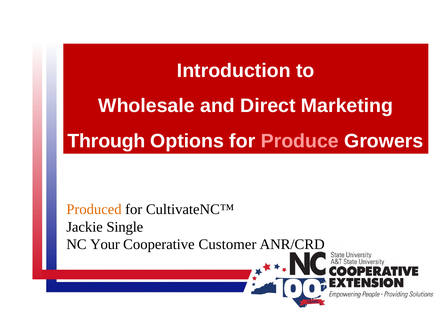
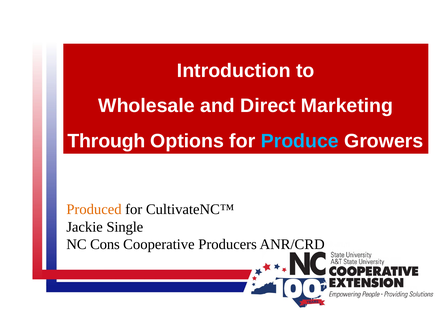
Produce colour: pink -> light blue
Your: Your -> Cons
Customer: Customer -> Producers
